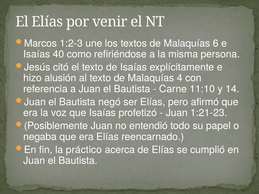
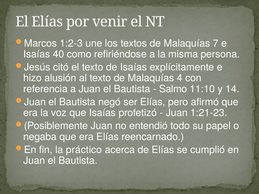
6: 6 -> 7
Carne: Carne -> Salmo
